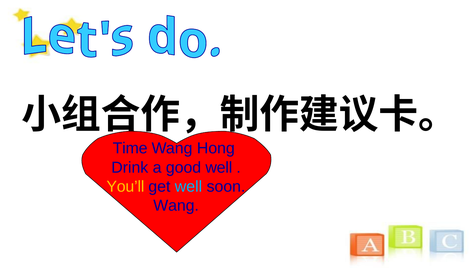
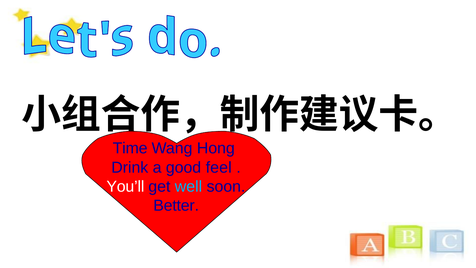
good well: well -> feel
You’ll colour: yellow -> white
Wang at (176, 205): Wang -> Better
